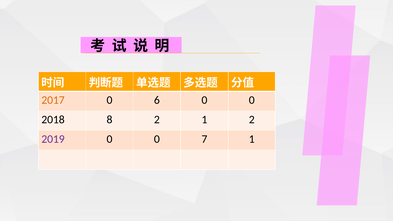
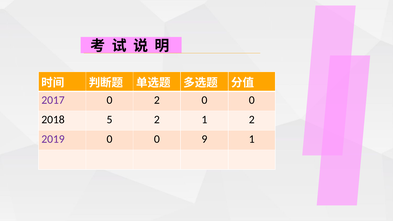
2017 colour: orange -> purple
0 6: 6 -> 2
8: 8 -> 5
7: 7 -> 9
